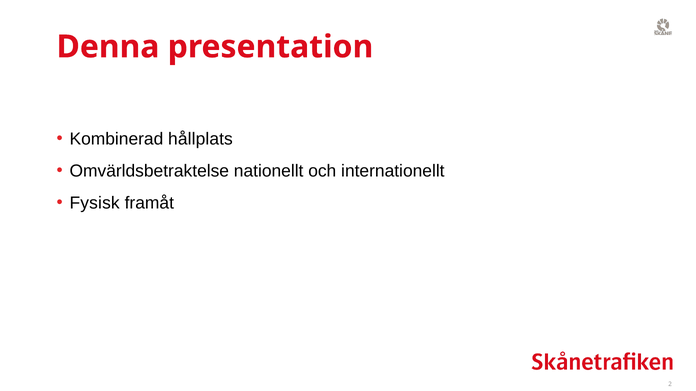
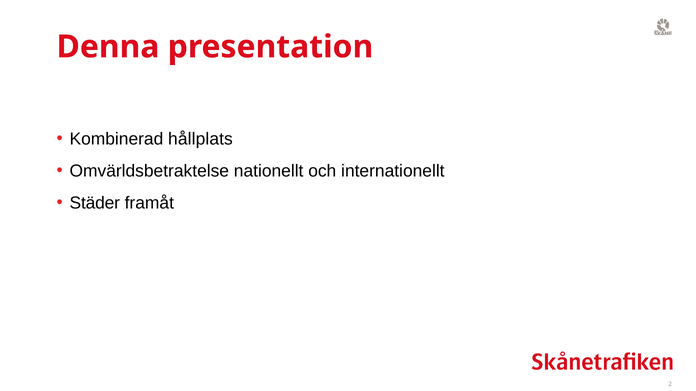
Fysisk: Fysisk -> Städer
